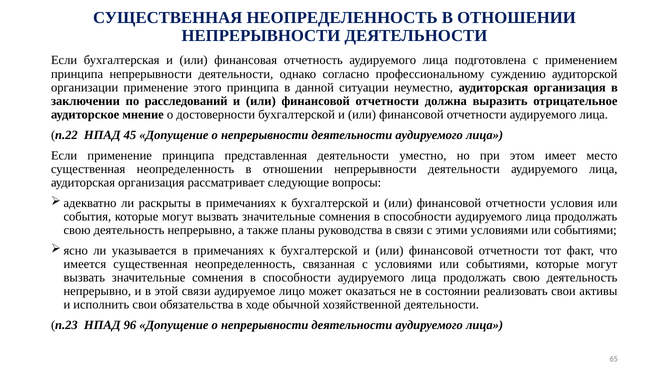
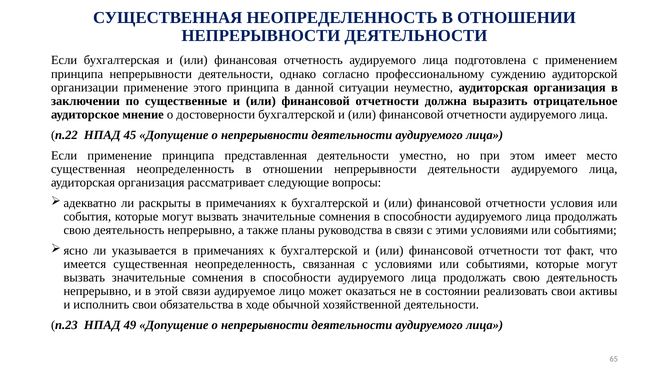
расследований: расследований -> существенные
96: 96 -> 49
